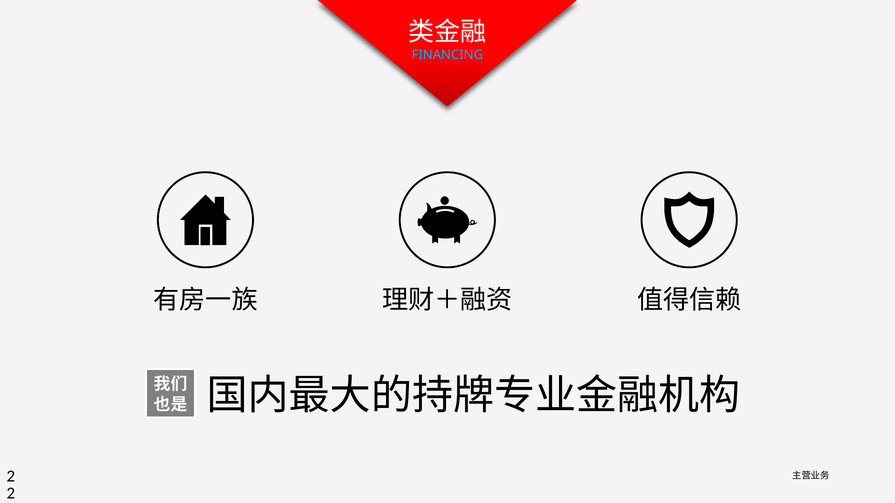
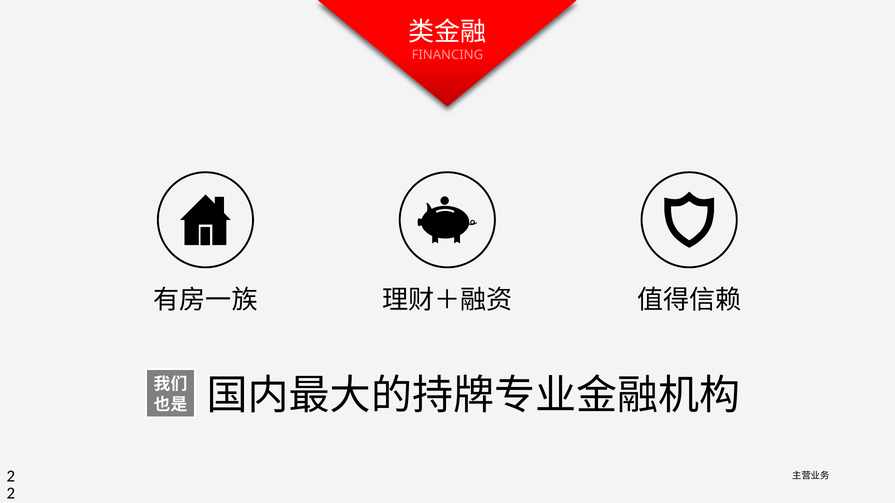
FINANCING colour: light blue -> pink
